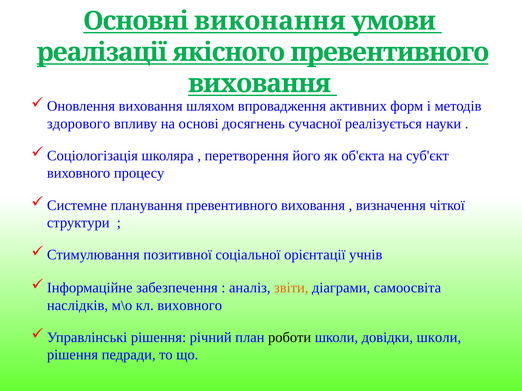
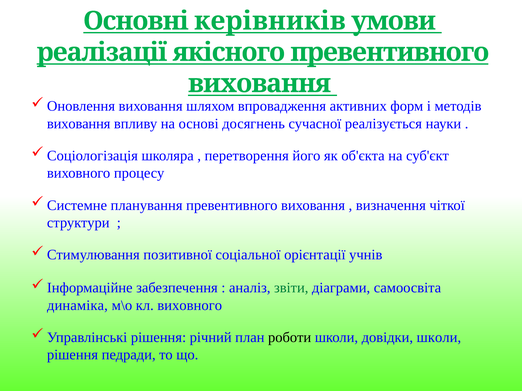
виконання: виконання -> керівників
здорового at (79, 124): здорового -> виховання
звіти colour: orange -> green
наслідків: наслідків -> динаміка
